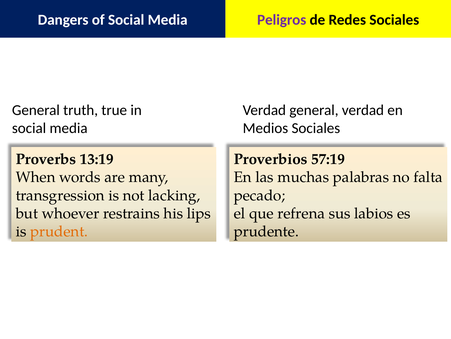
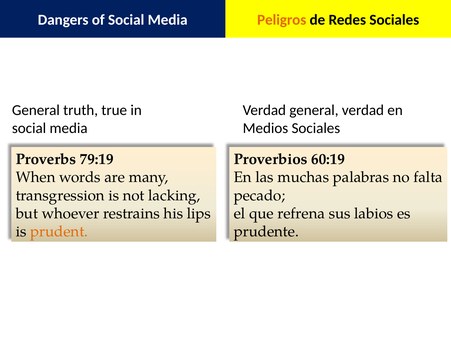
Peligros colour: purple -> orange
13:19: 13:19 -> 79:19
57:19: 57:19 -> 60:19
